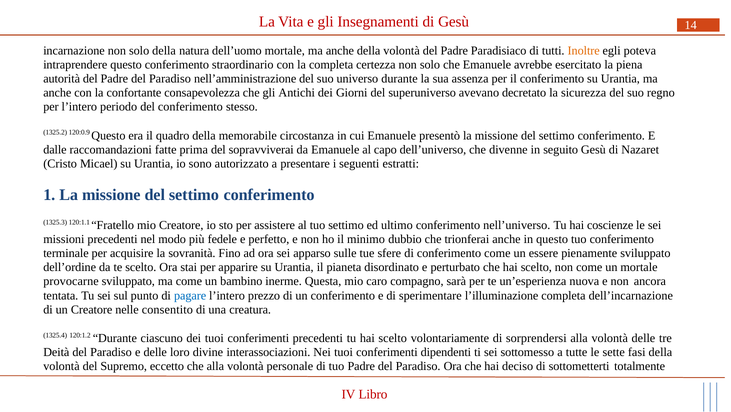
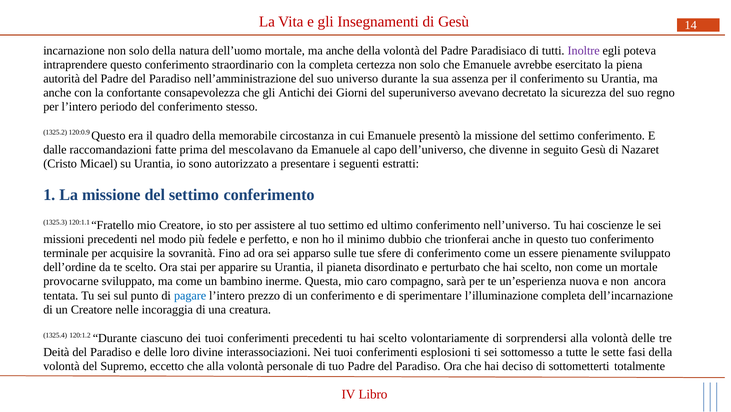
Inoltre colour: orange -> purple
sopravviverai: sopravviverai -> mescolavano
consentito: consentito -> incoraggia
dipendenti: dipendenti -> esplosioni
